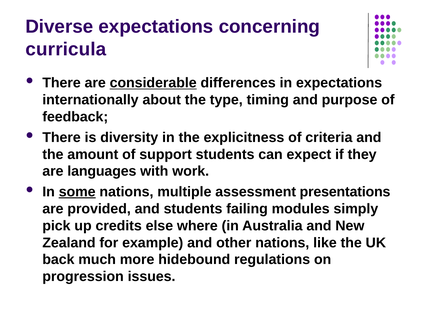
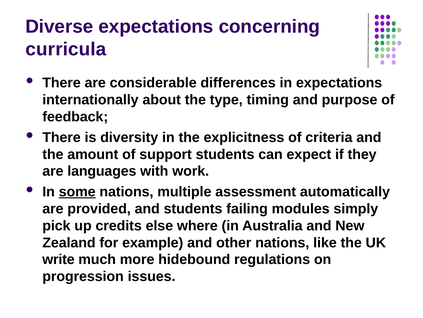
considerable underline: present -> none
presentations: presentations -> automatically
back: back -> write
